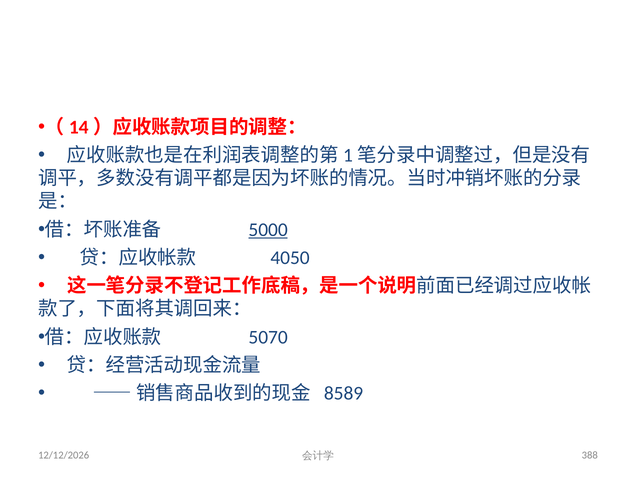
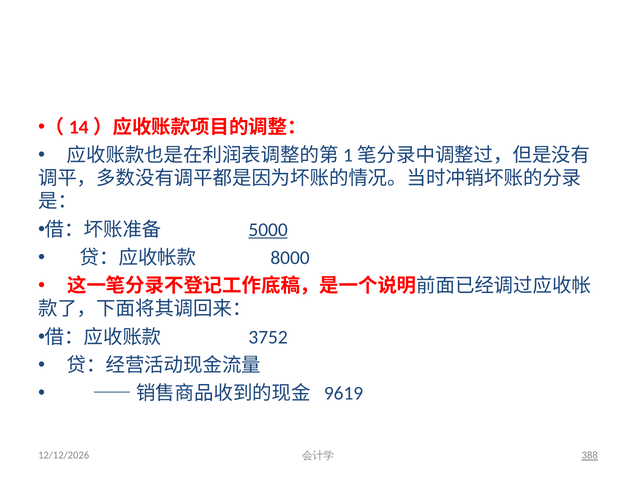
4050: 4050 -> 8000
5070: 5070 -> 3752
8589: 8589 -> 9619
388 underline: none -> present
